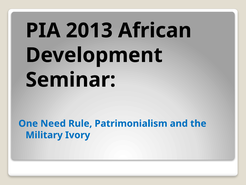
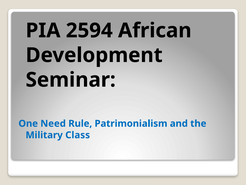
2013: 2013 -> 2594
Ivory: Ivory -> Class
